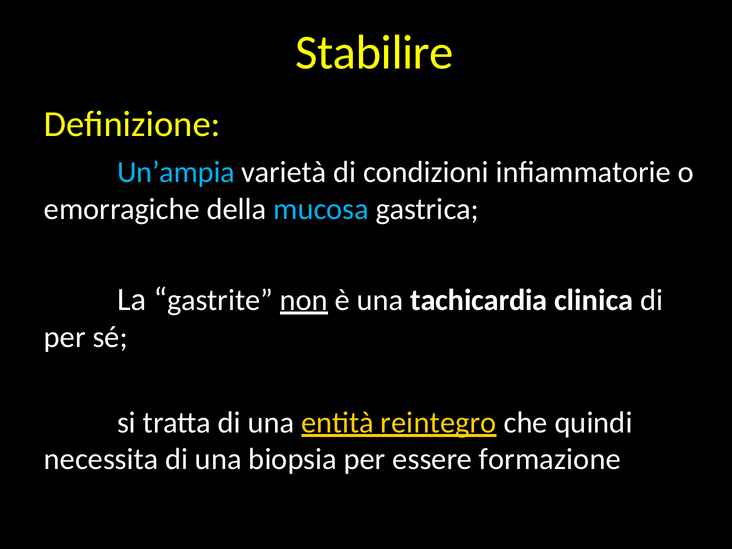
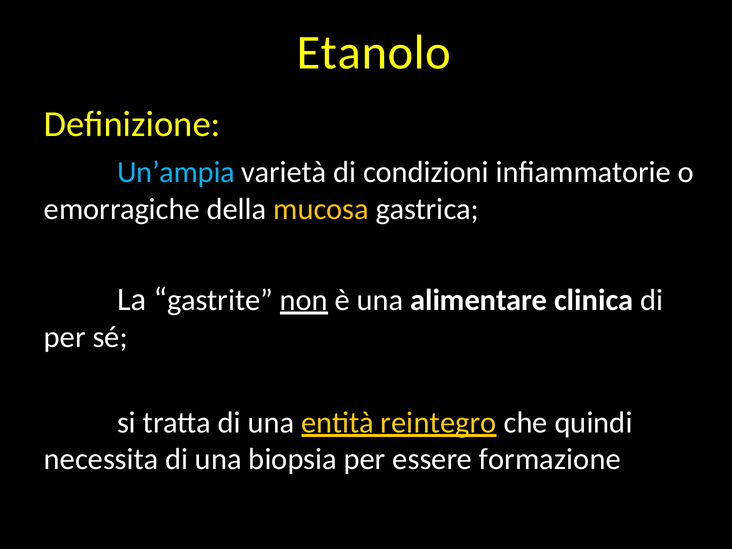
Stabilire: Stabilire -> Etanolo
mucosa colour: light blue -> yellow
tachicardia: tachicardia -> alimentare
